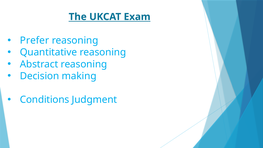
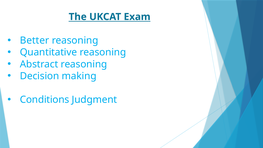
Prefer: Prefer -> Better
